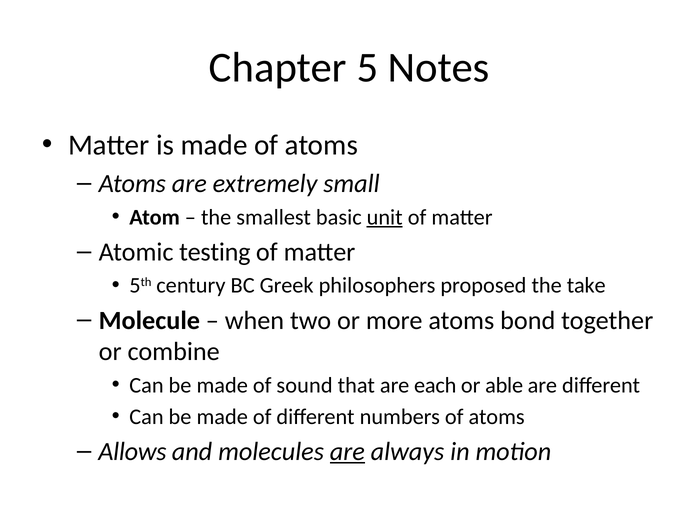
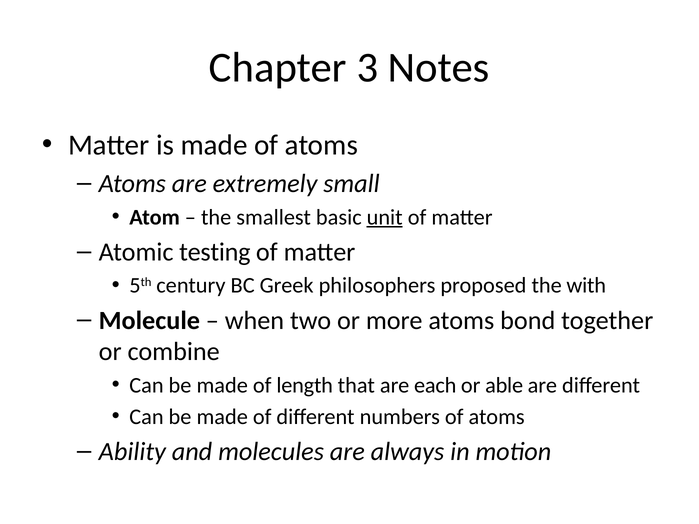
5: 5 -> 3
take: take -> with
sound: sound -> length
Allows: Allows -> Ability
are at (347, 452) underline: present -> none
